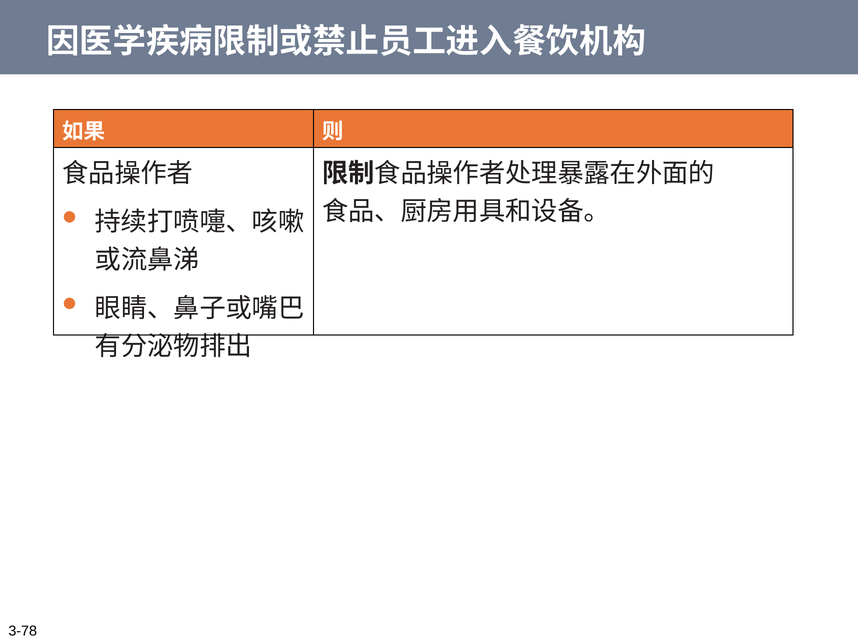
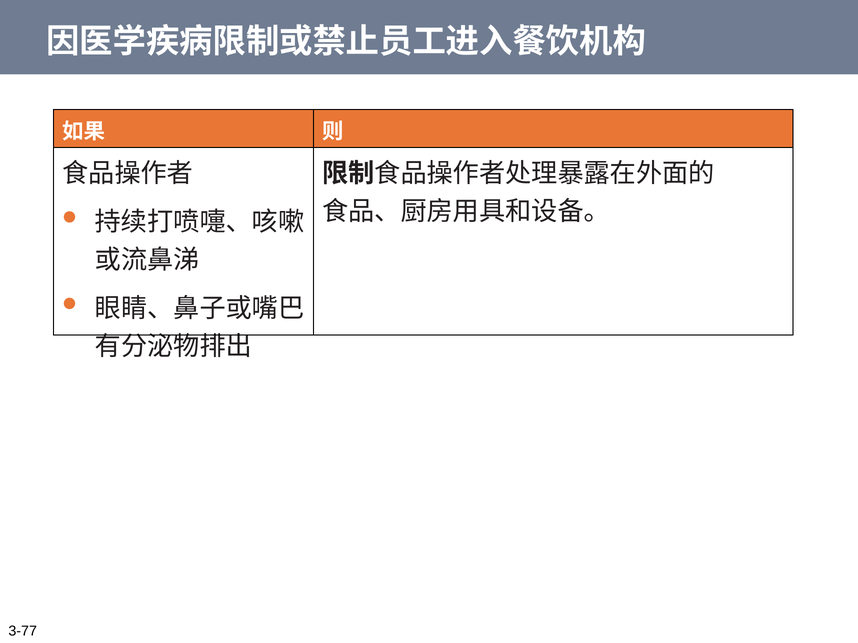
3-78: 3-78 -> 3-77
